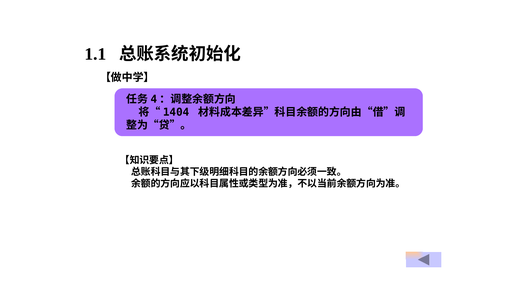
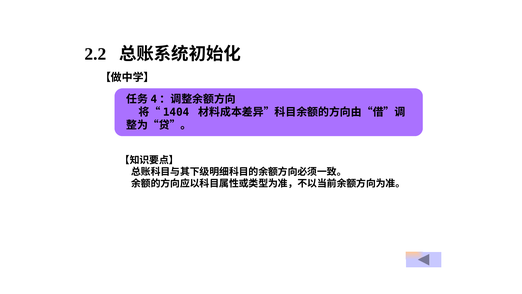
1.1: 1.1 -> 2.2
